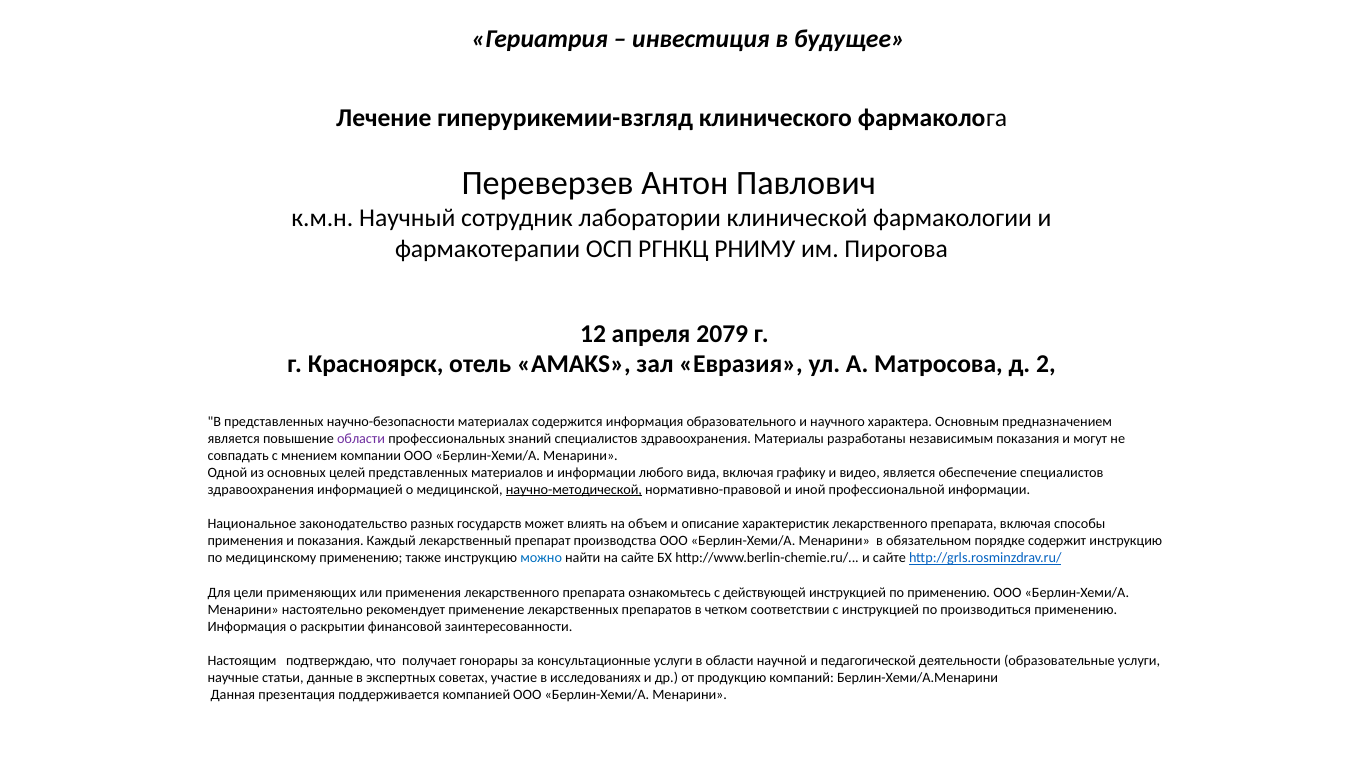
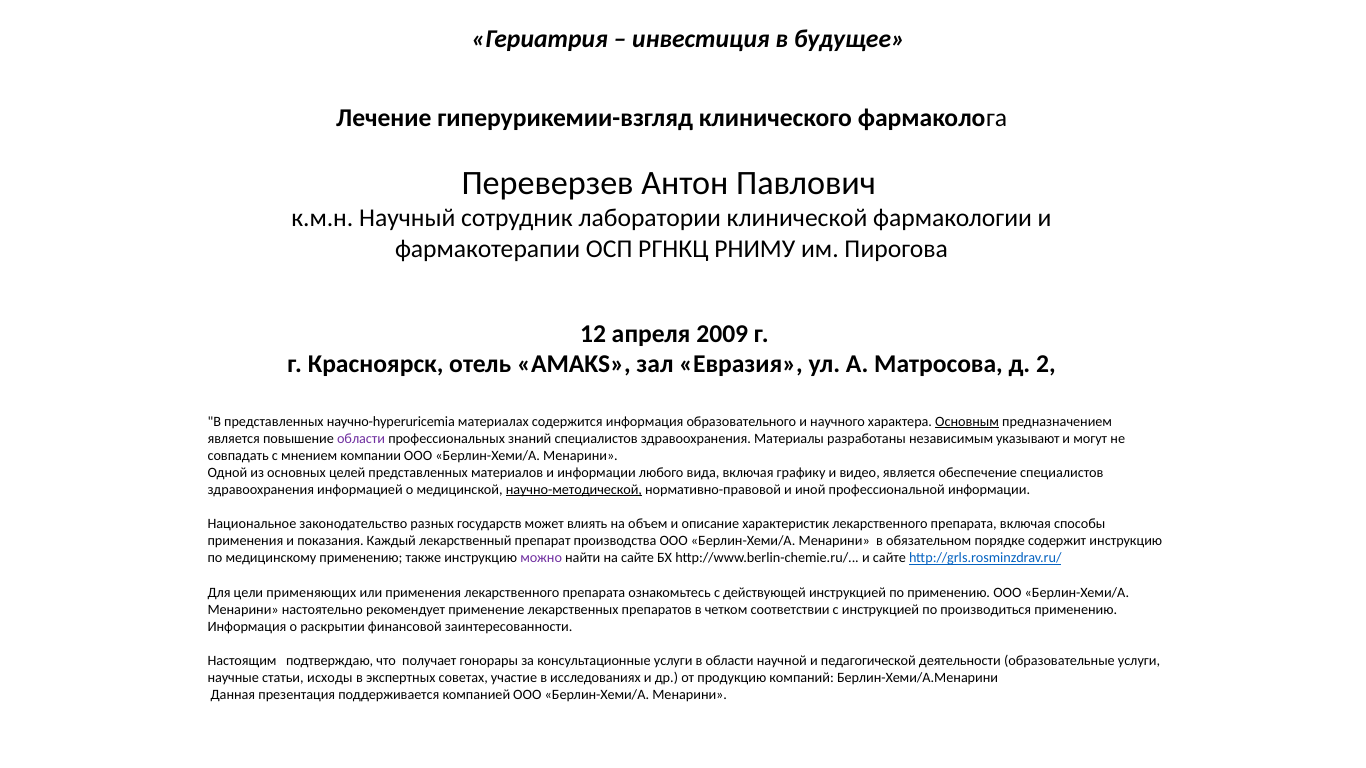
2079: 2079 -> 2009
научно-безопасности: научно-безопасности -> научно-hyperuricemia
Основным underline: none -> present
независимым показания: показания -> указывают
можно colour: blue -> purple
данные: данные -> исходы
